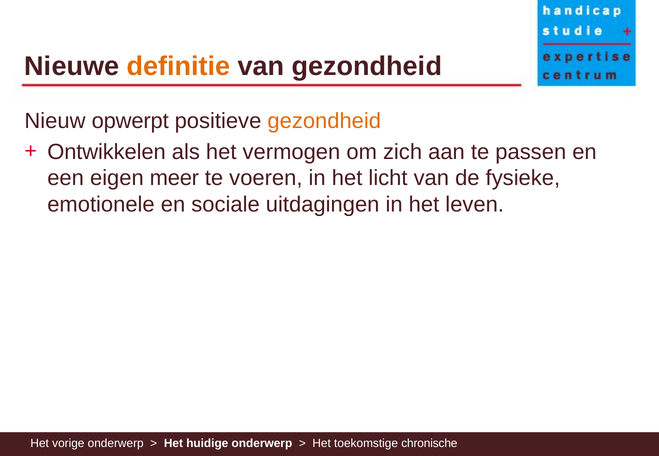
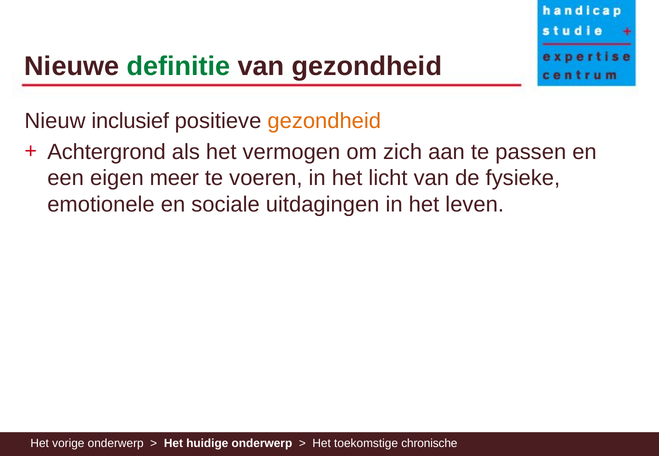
definitie colour: orange -> green
opwerpt: opwerpt -> inclusief
Ontwikkelen: Ontwikkelen -> Achtergrond
